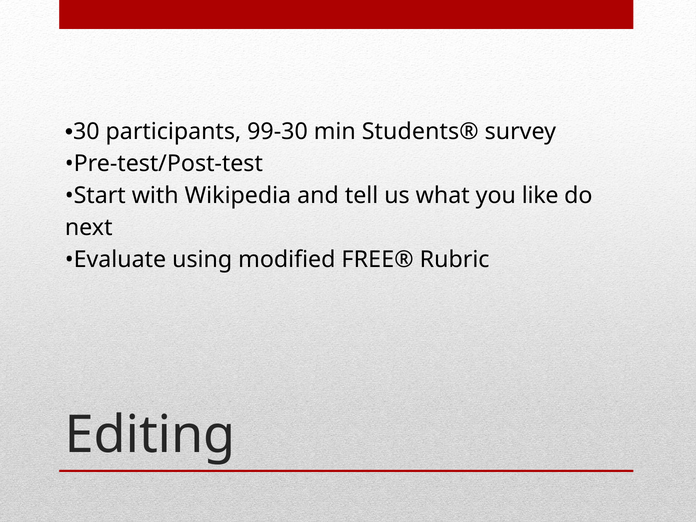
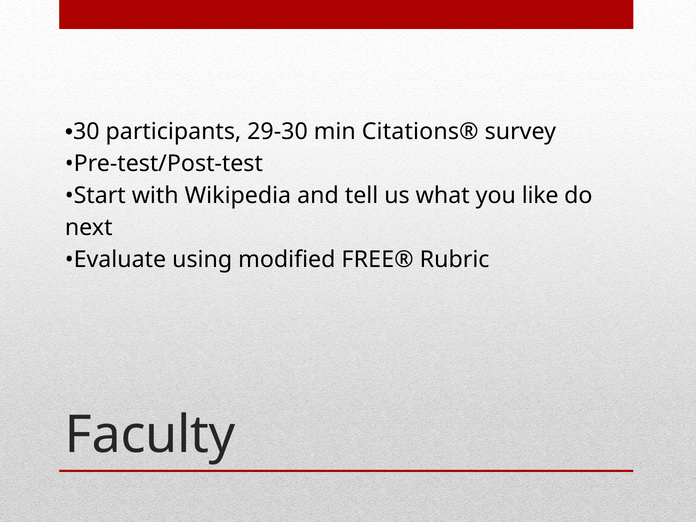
99-30: 99-30 -> 29-30
Students®: Students® -> Citations®
Editing: Editing -> Faculty
